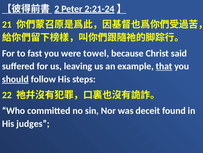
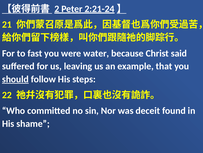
towel: towel -> water
that underline: present -> none
judges: judges -> shame
